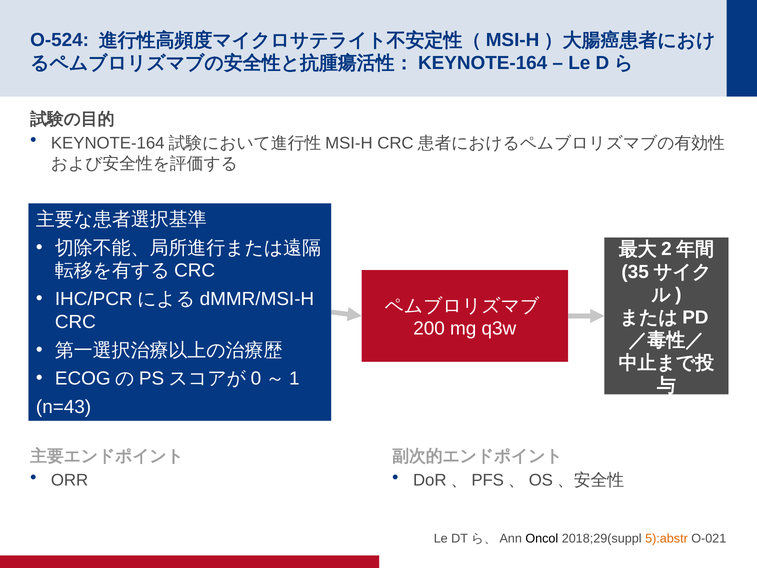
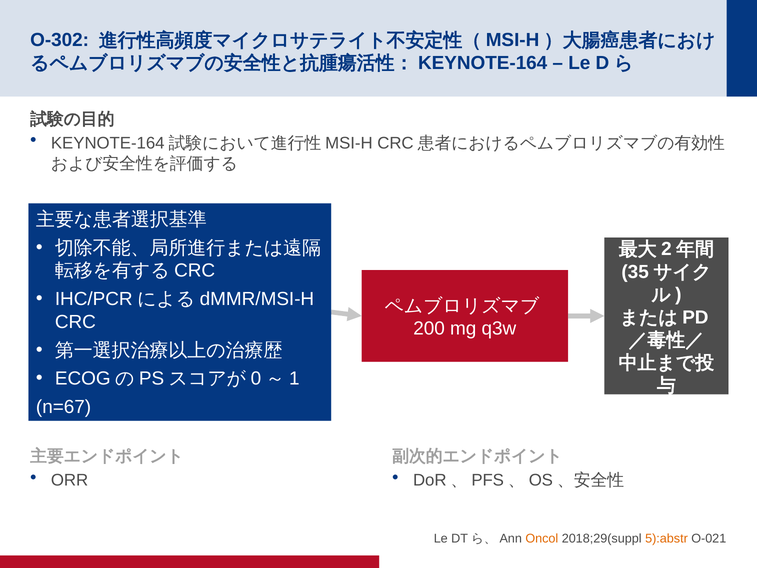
O-524: O-524 -> O-302
n=43: n=43 -> n=67
Oncol colour: black -> orange
